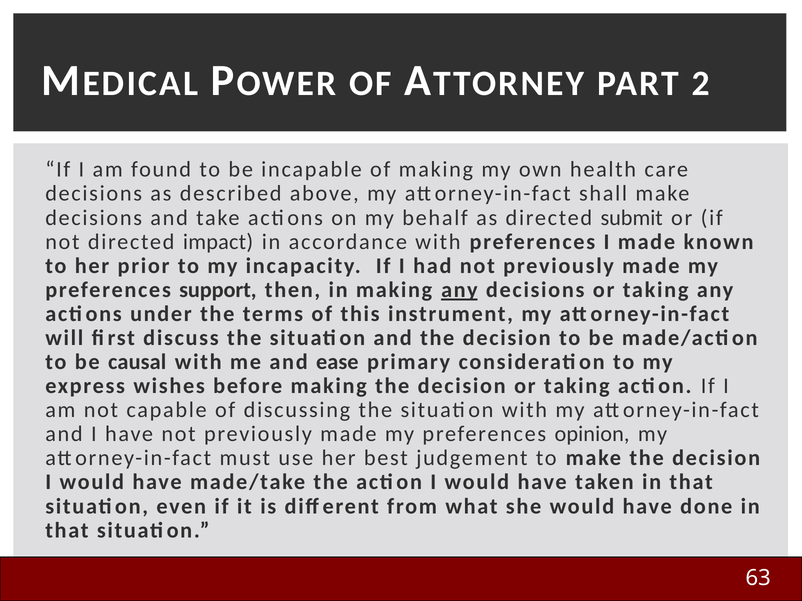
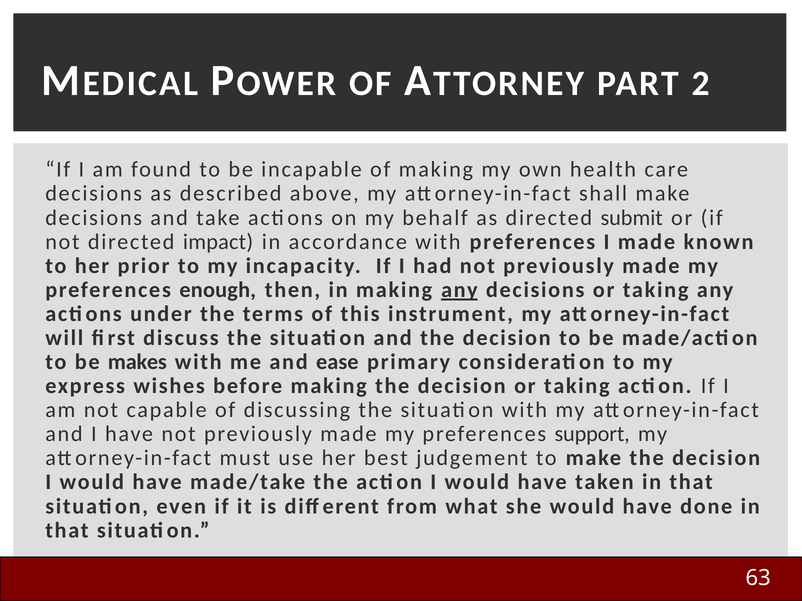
support: support -> enough
causal: causal -> makes
opinion: opinion -> support
